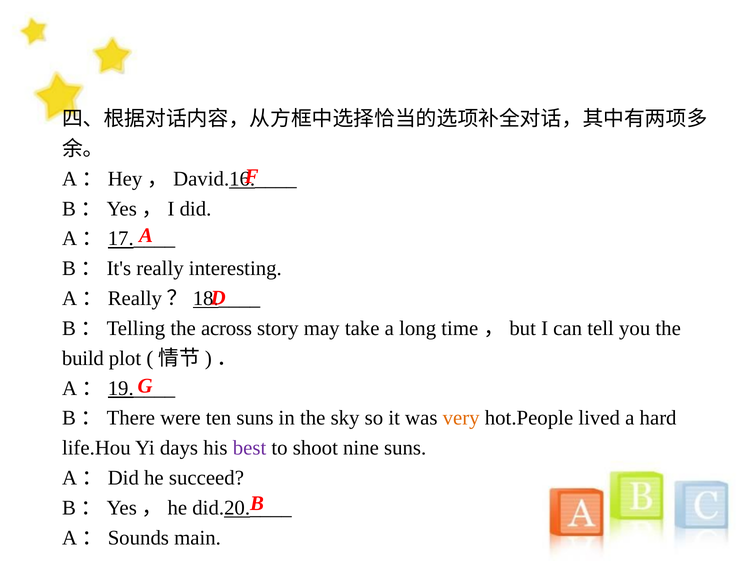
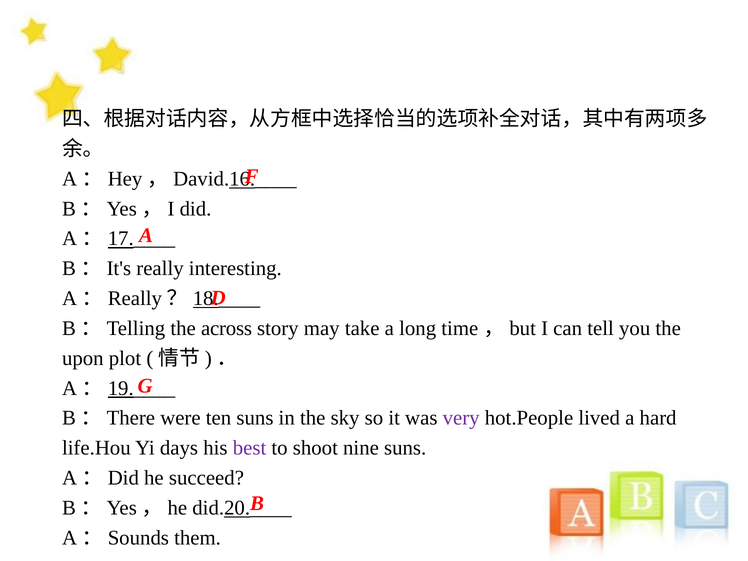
build: build -> upon
very colour: orange -> purple
main: main -> them
